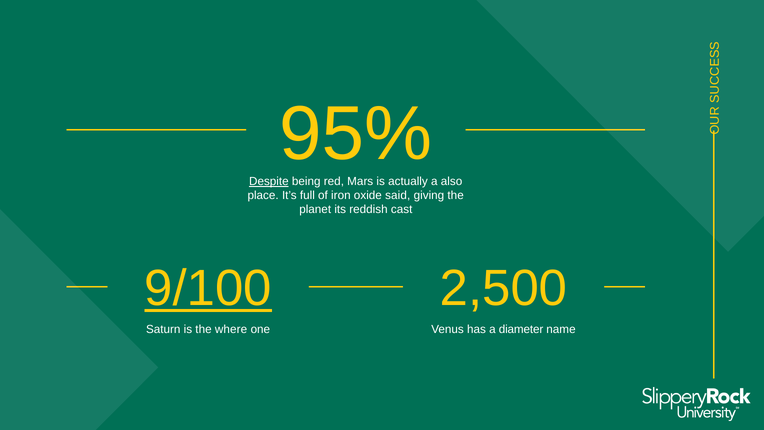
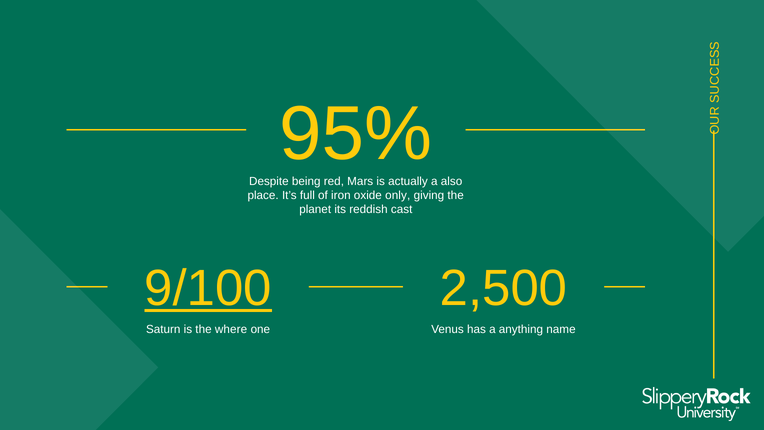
Despite underline: present -> none
said: said -> only
diameter: diameter -> anything
